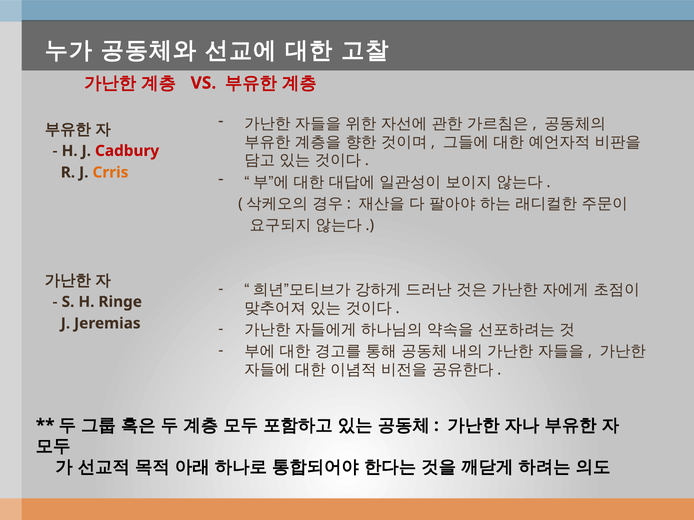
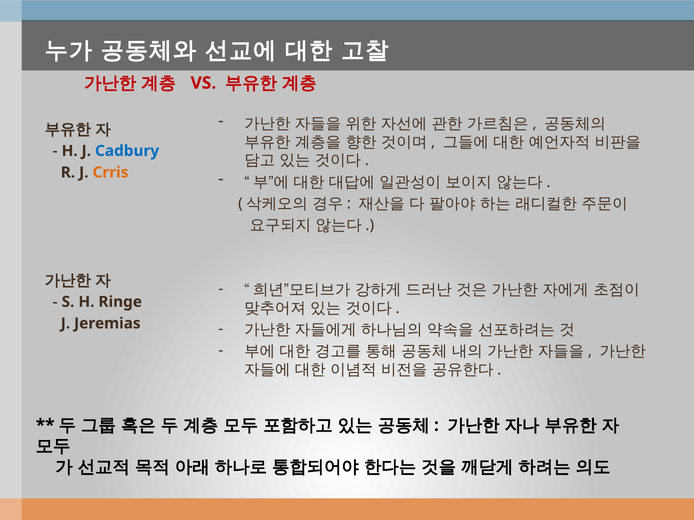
Cadbury colour: red -> blue
